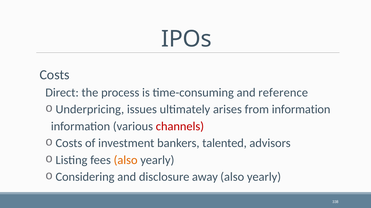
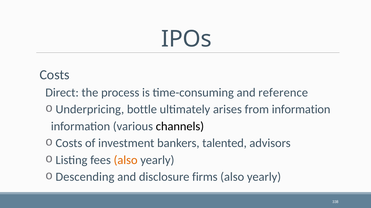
issues: issues -> bottle
channels colour: red -> black
Considering: Considering -> Descending
away: away -> firms
